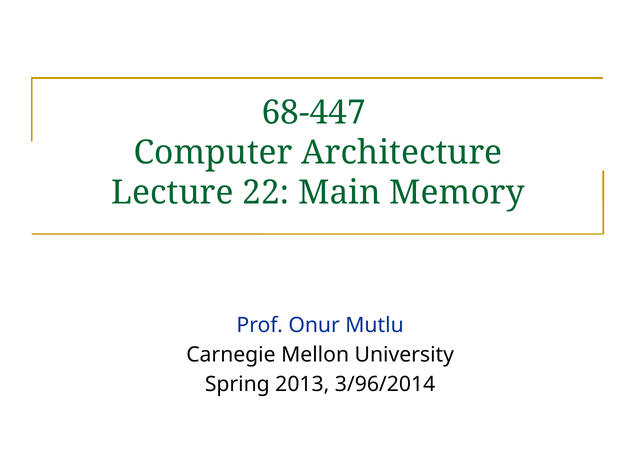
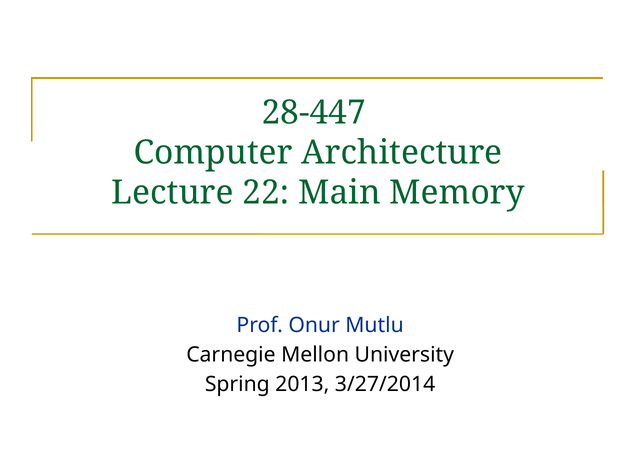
68-447: 68-447 -> 28-447
3/96/2014: 3/96/2014 -> 3/27/2014
